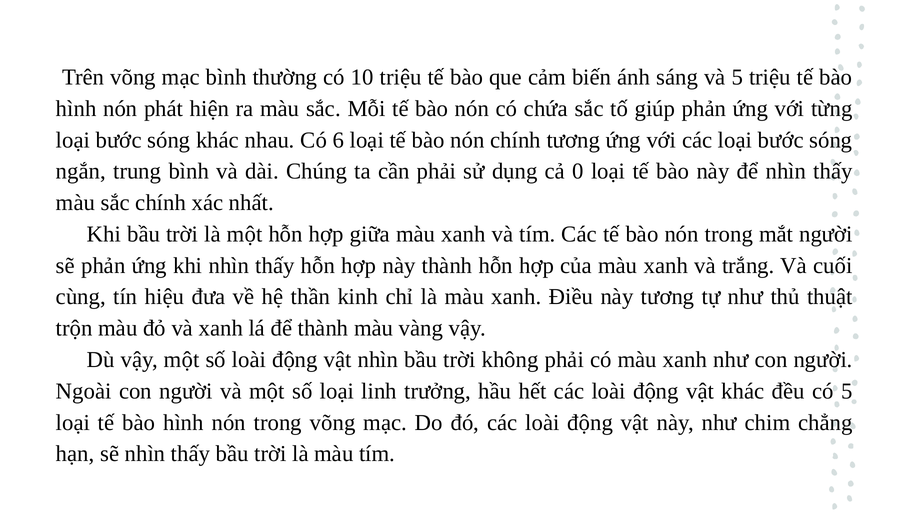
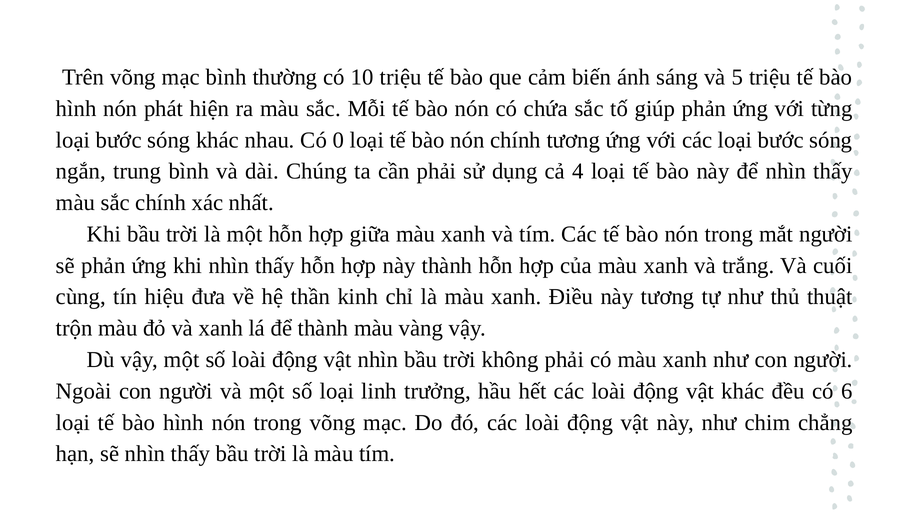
6: 6 -> 0
0: 0 -> 4
có 5: 5 -> 6
